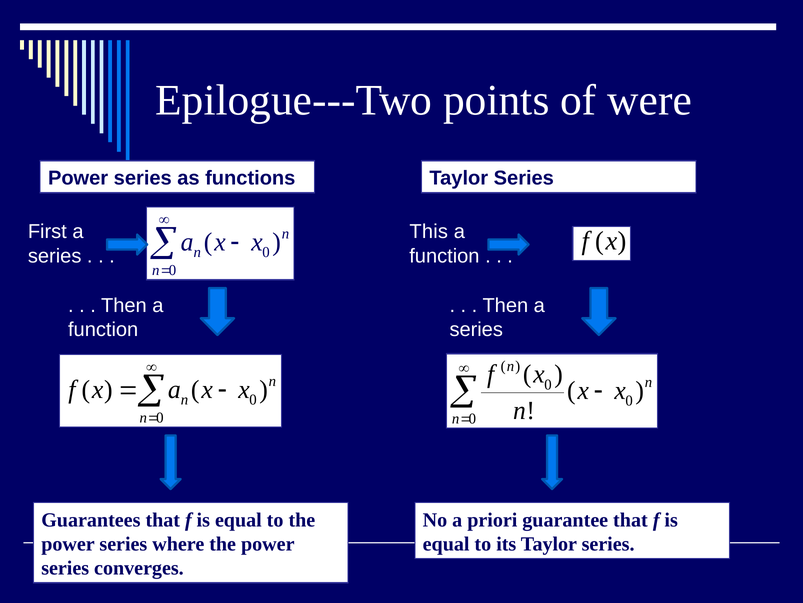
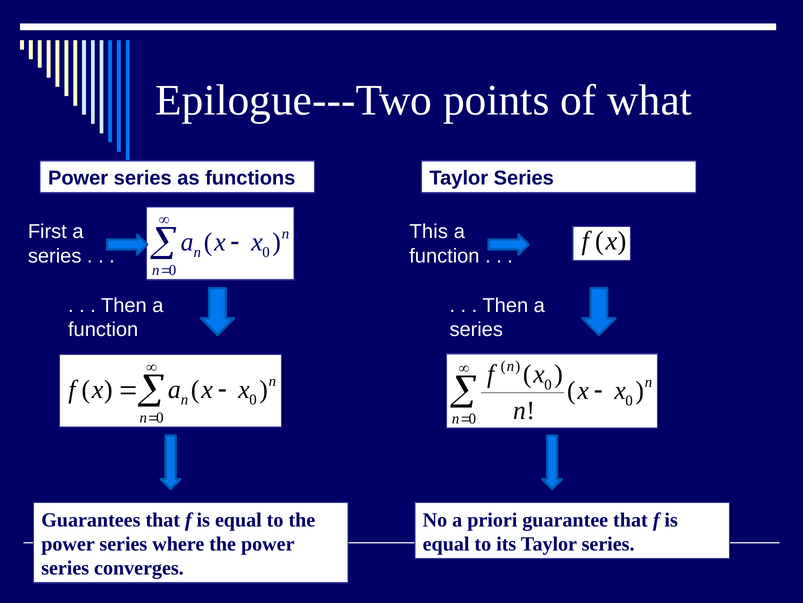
were: were -> what
